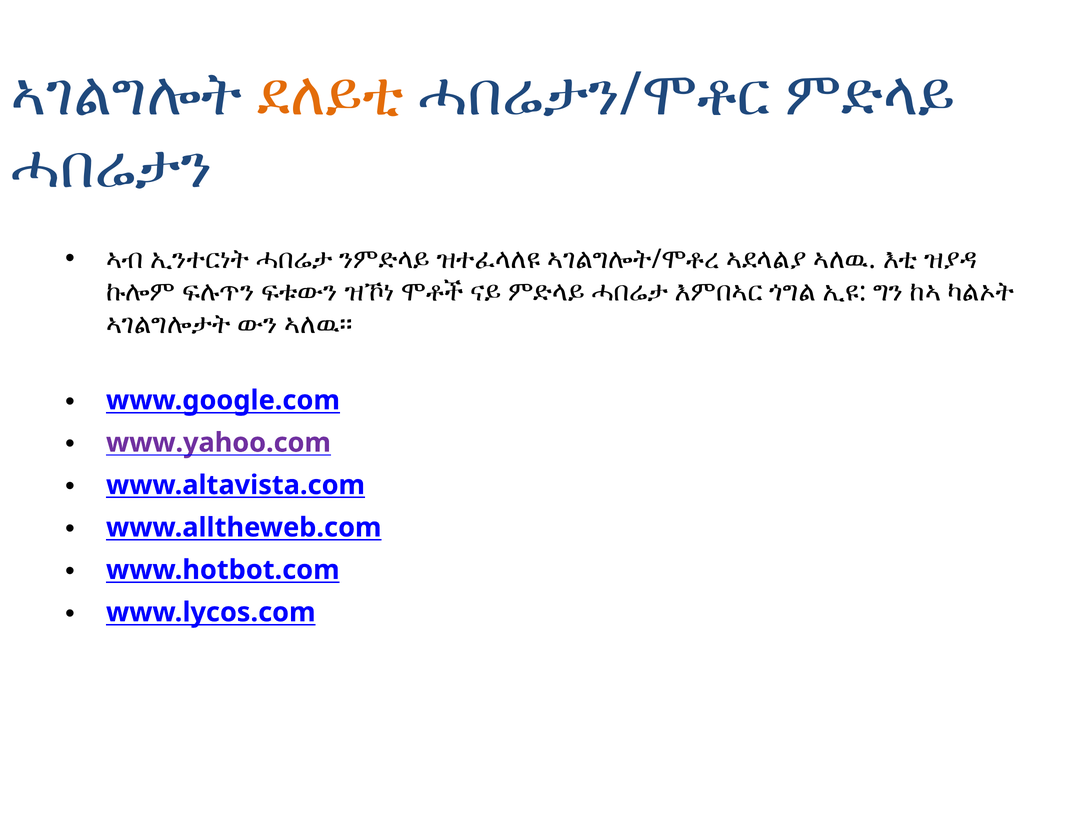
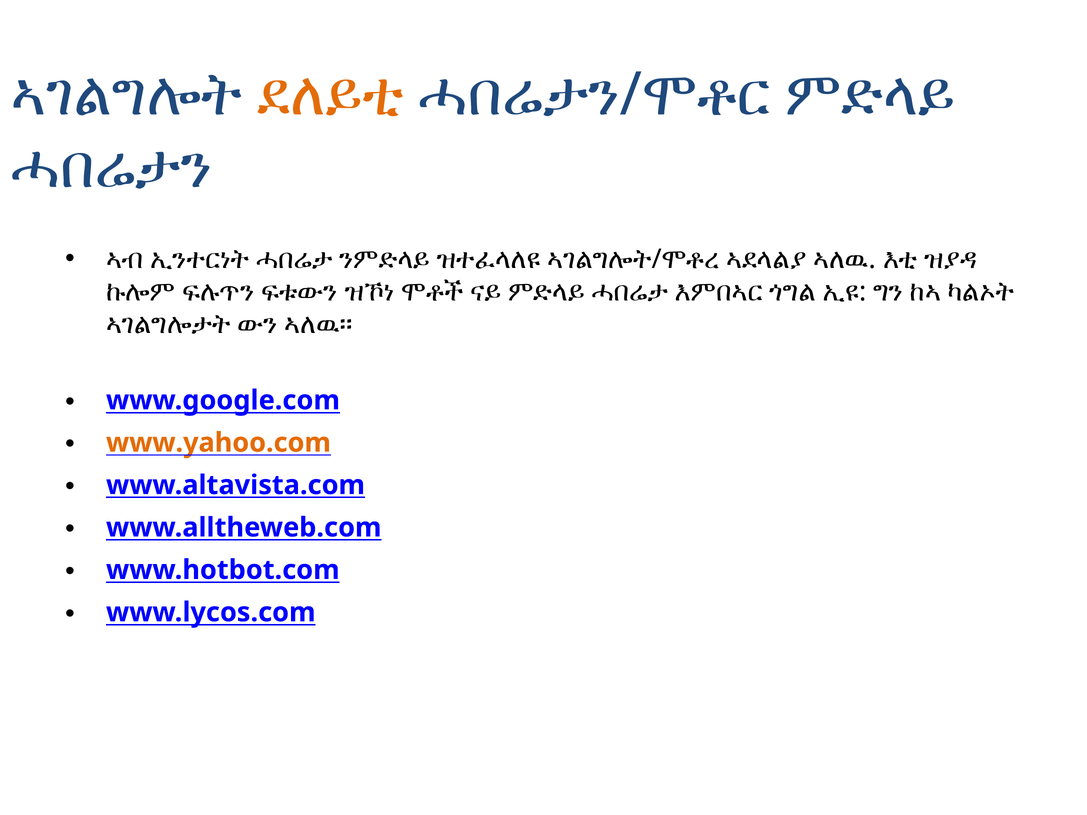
www.yahoo.com colour: purple -> orange
